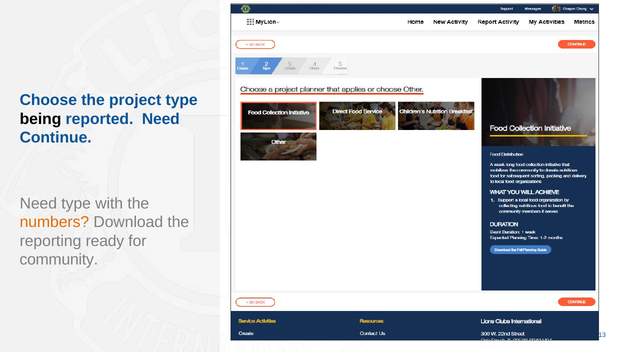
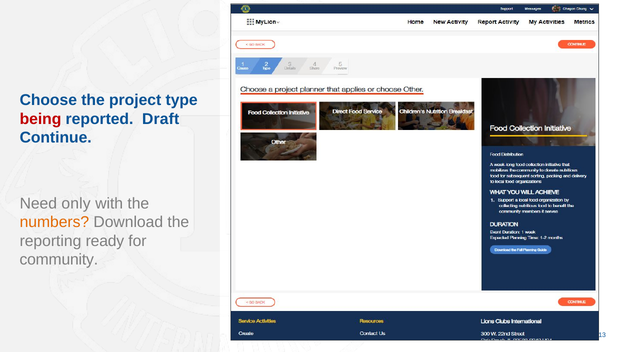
being colour: black -> red
reported Need: Need -> Draft
Need type: type -> only
